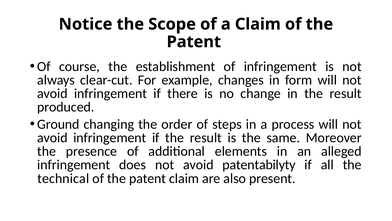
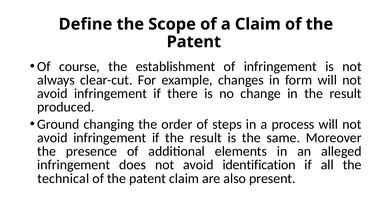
Notice: Notice -> Define
patentabilyty: patentabilyty -> identification
